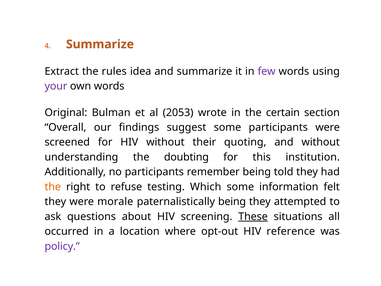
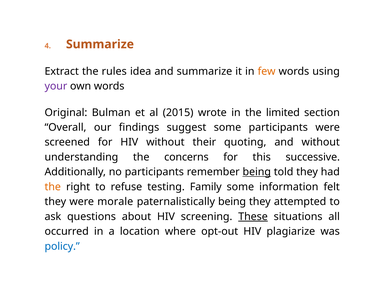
few colour: purple -> orange
2053: 2053 -> 2015
certain: certain -> limited
doubting: doubting -> concerns
institution: institution -> successive
being at (257, 172) underline: none -> present
Which: Which -> Family
reference: reference -> plagiarize
policy colour: purple -> blue
